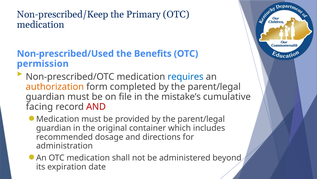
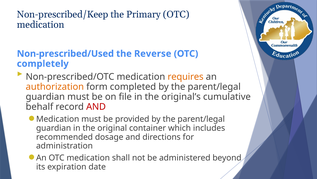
Benefits: Benefits -> Reverse
permission: permission -> completely
requires colour: blue -> orange
mistake’s: mistake’s -> original’s
facing: facing -> behalf
